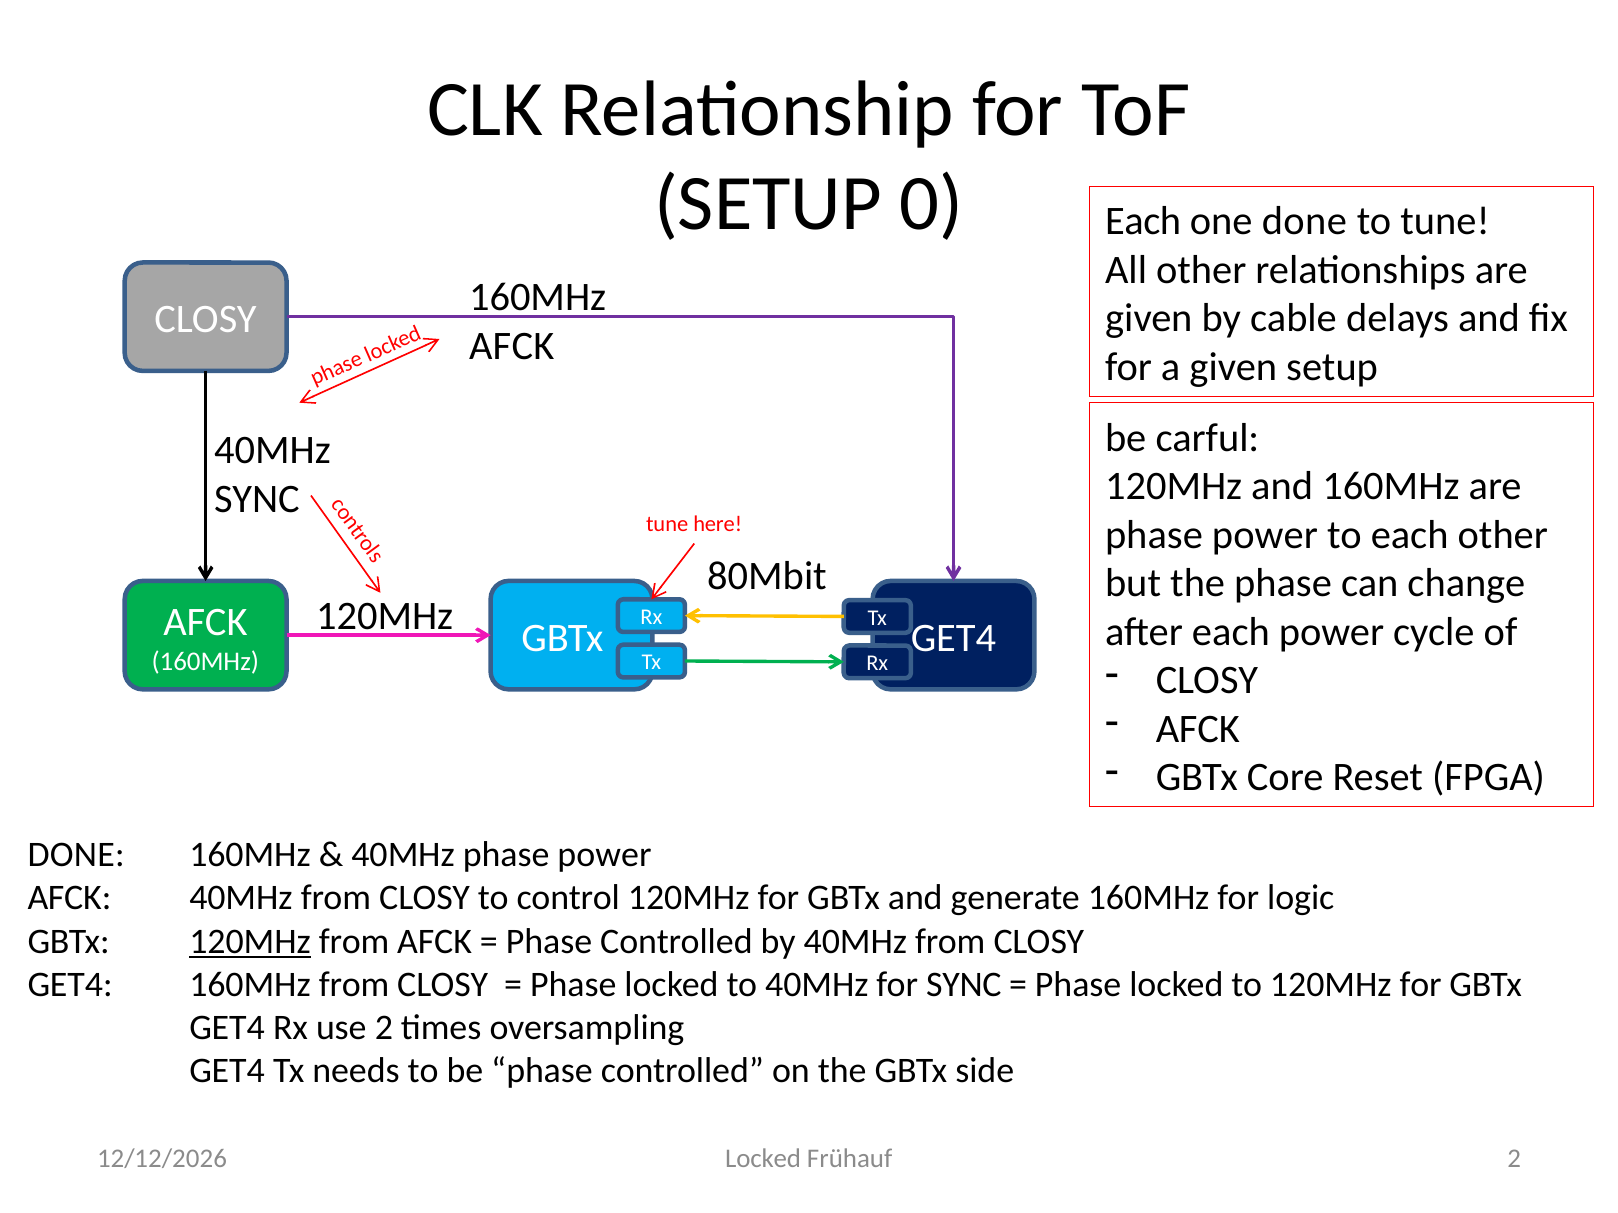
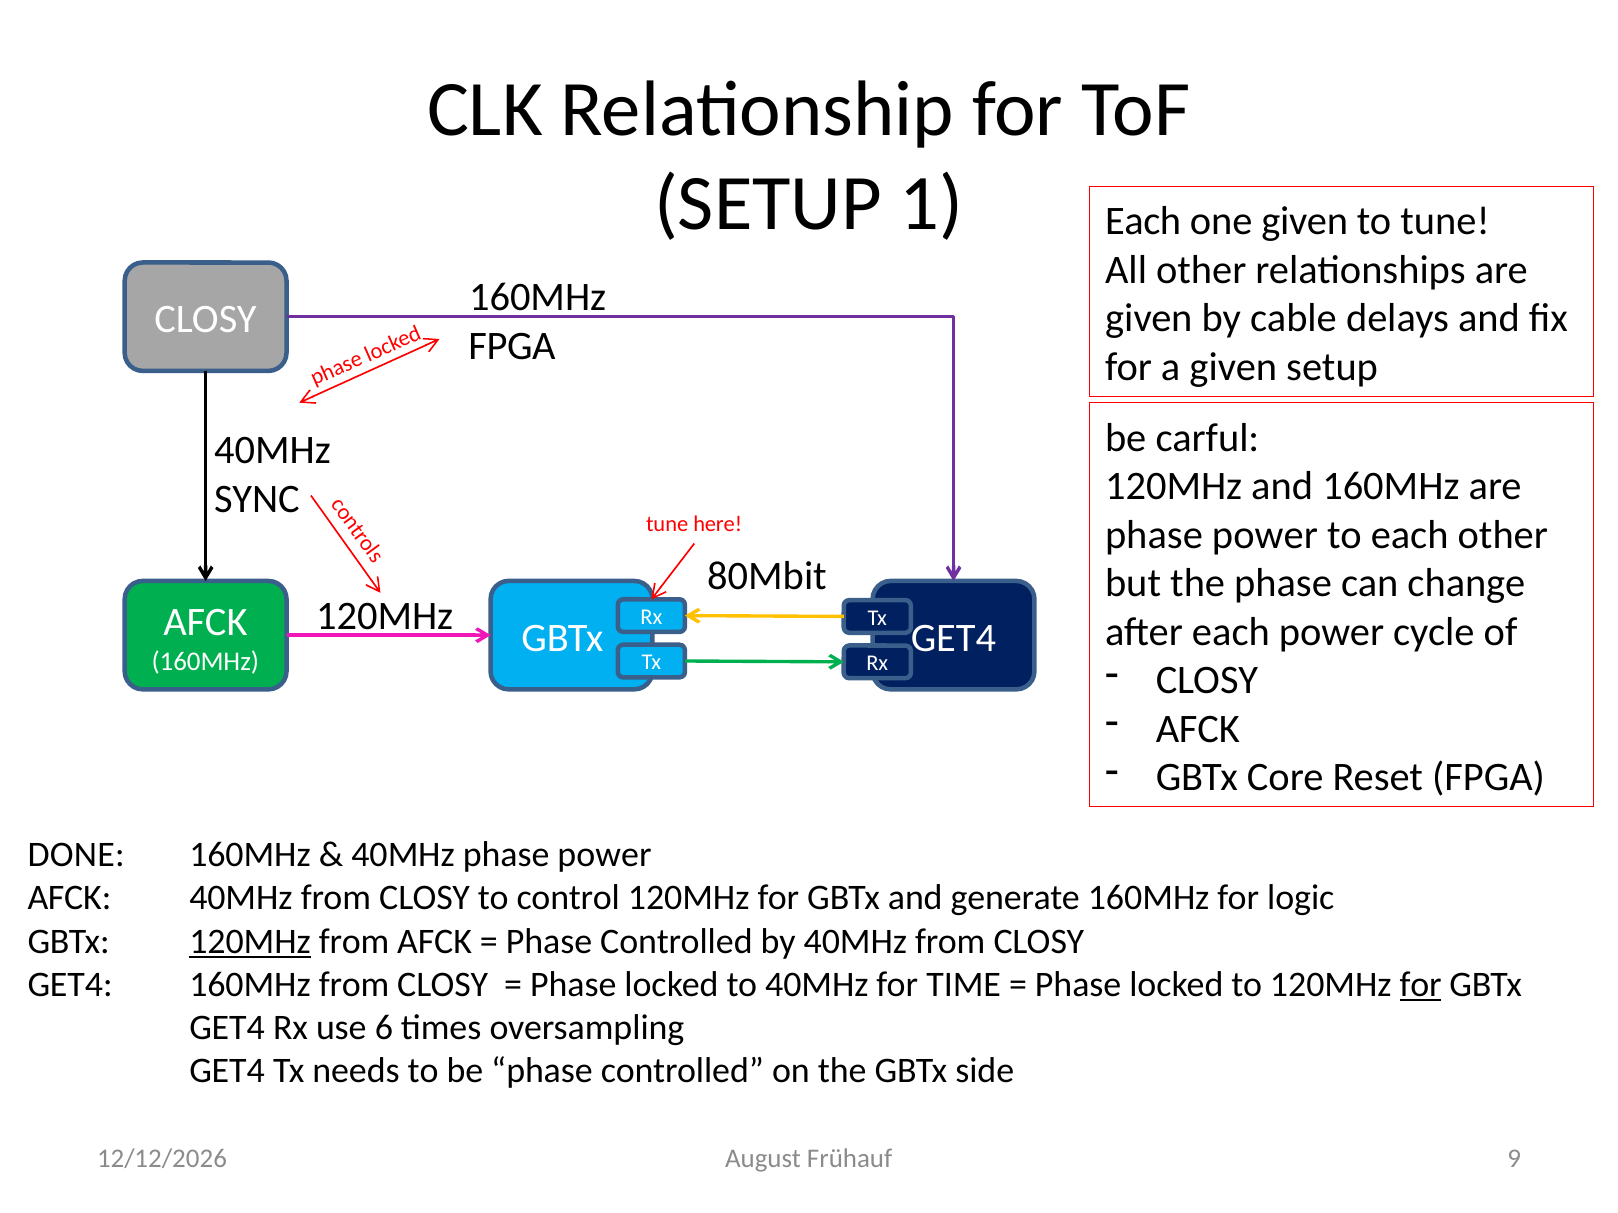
0: 0 -> 1
one done: done -> given
AFCK at (512, 346): AFCK -> FPGA
for SYNC: SYNC -> TIME
for at (1421, 985) underline: none -> present
use 2: 2 -> 6
Locked at (763, 1159): Locked -> August
Frühauf 2: 2 -> 9
